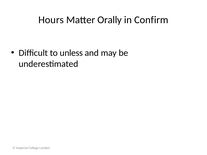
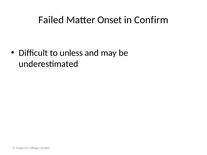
Hours: Hours -> Failed
Orally: Orally -> Onset
